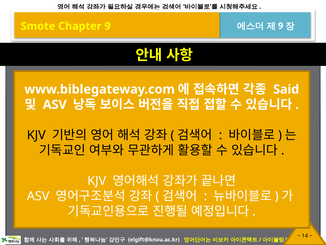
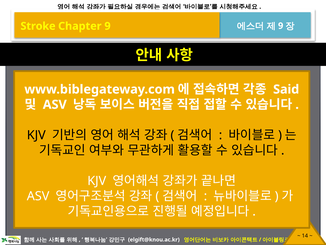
Smote: Smote -> Stroke
